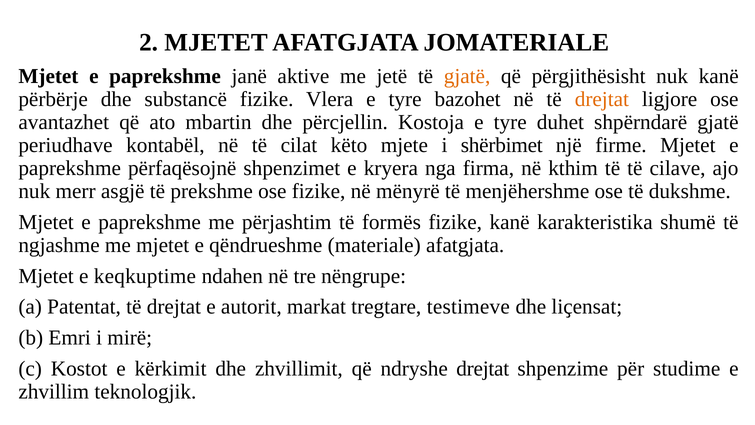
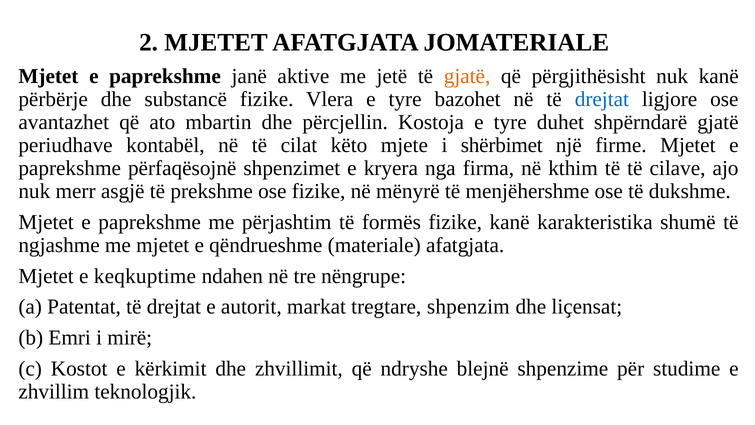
drejtat at (602, 99) colour: orange -> blue
testimeve: testimeve -> shpenzim
ndryshe drejtat: drejtat -> blejnë
